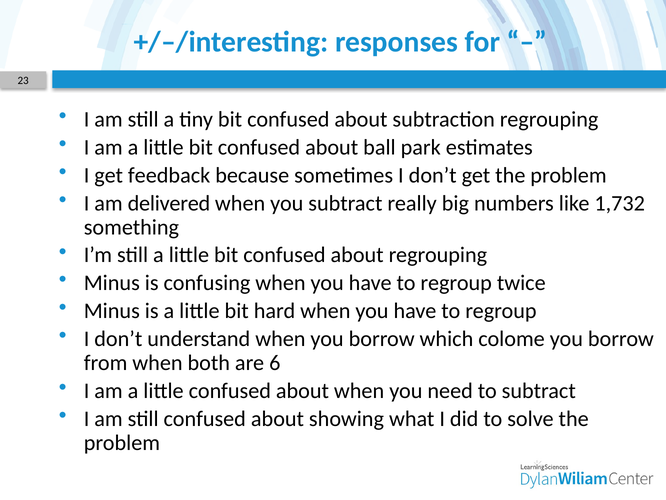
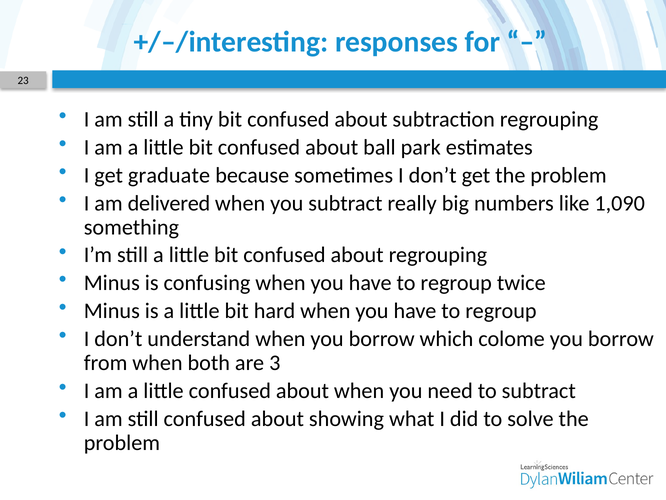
feedback: feedback -> graduate
1,732: 1,732 -> 1,090
6: 6 -> 3
